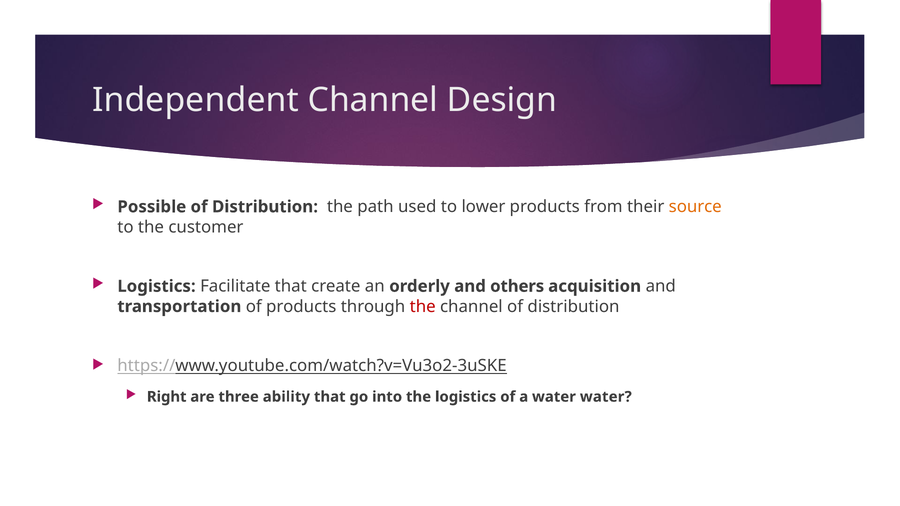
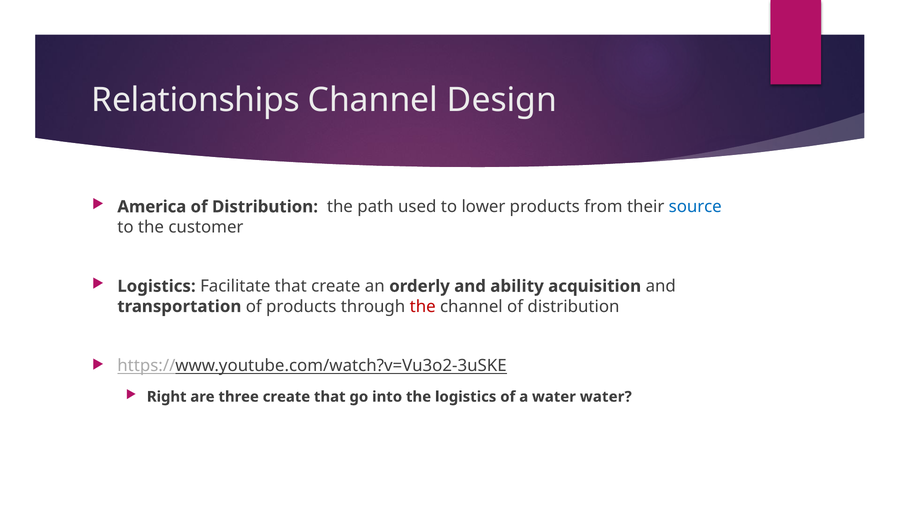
Independent: Independent -> Relationships
Possible: Possible -> America
source colour: orange -> blue
others: others -> ability
three ability: ability -> create
